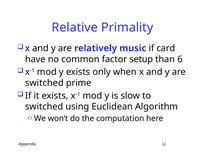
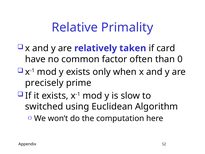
music: music -> taken
setup: setup -> often
6: 6 -> 0
switched at (44, 83): switched -> precisely
